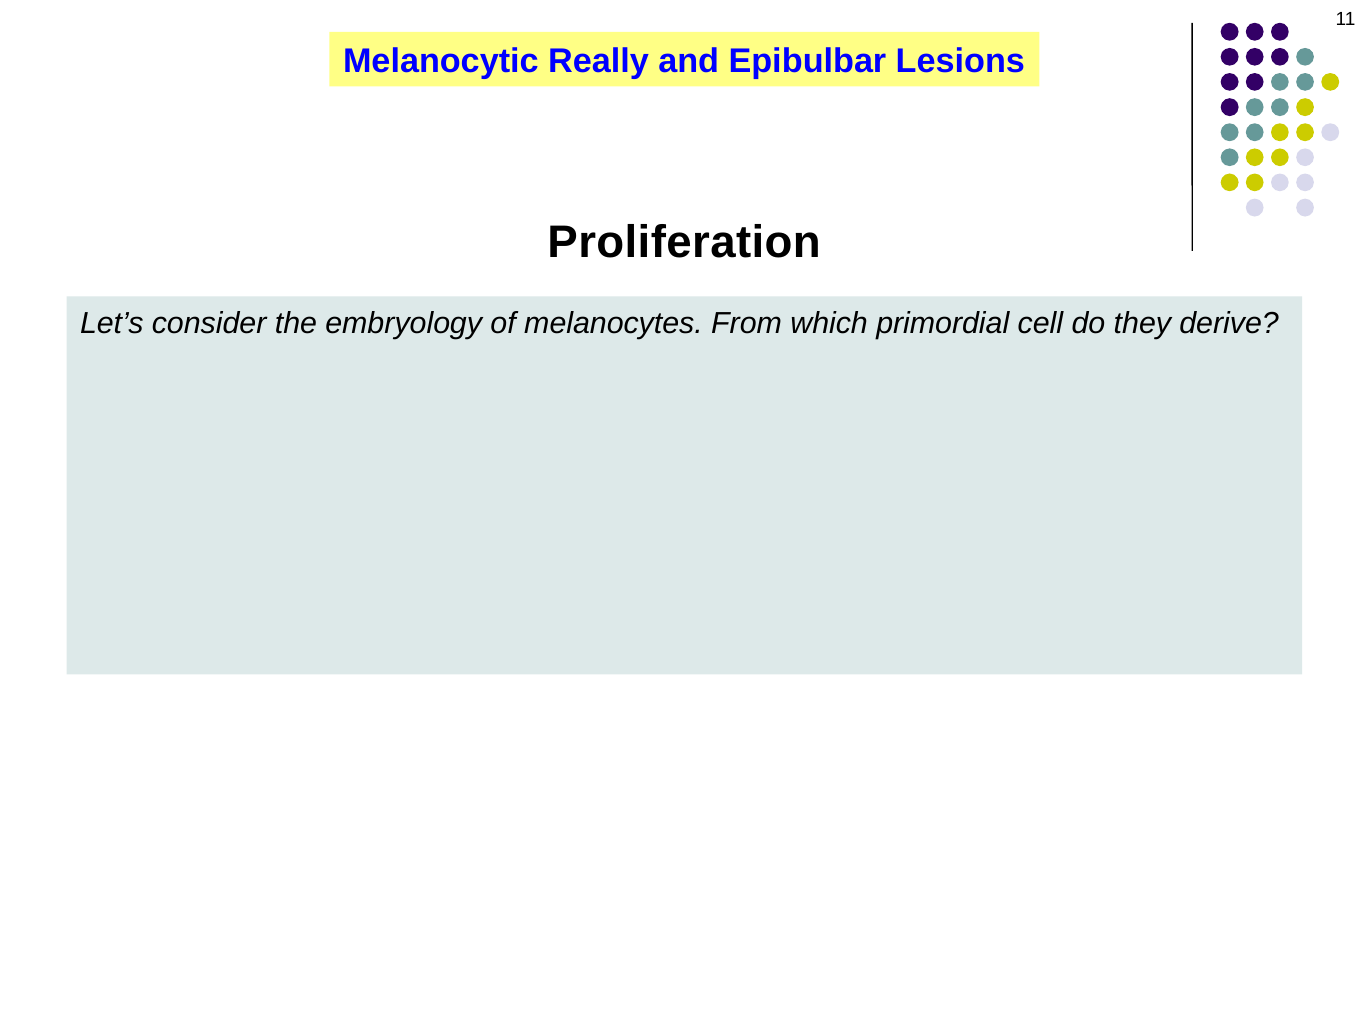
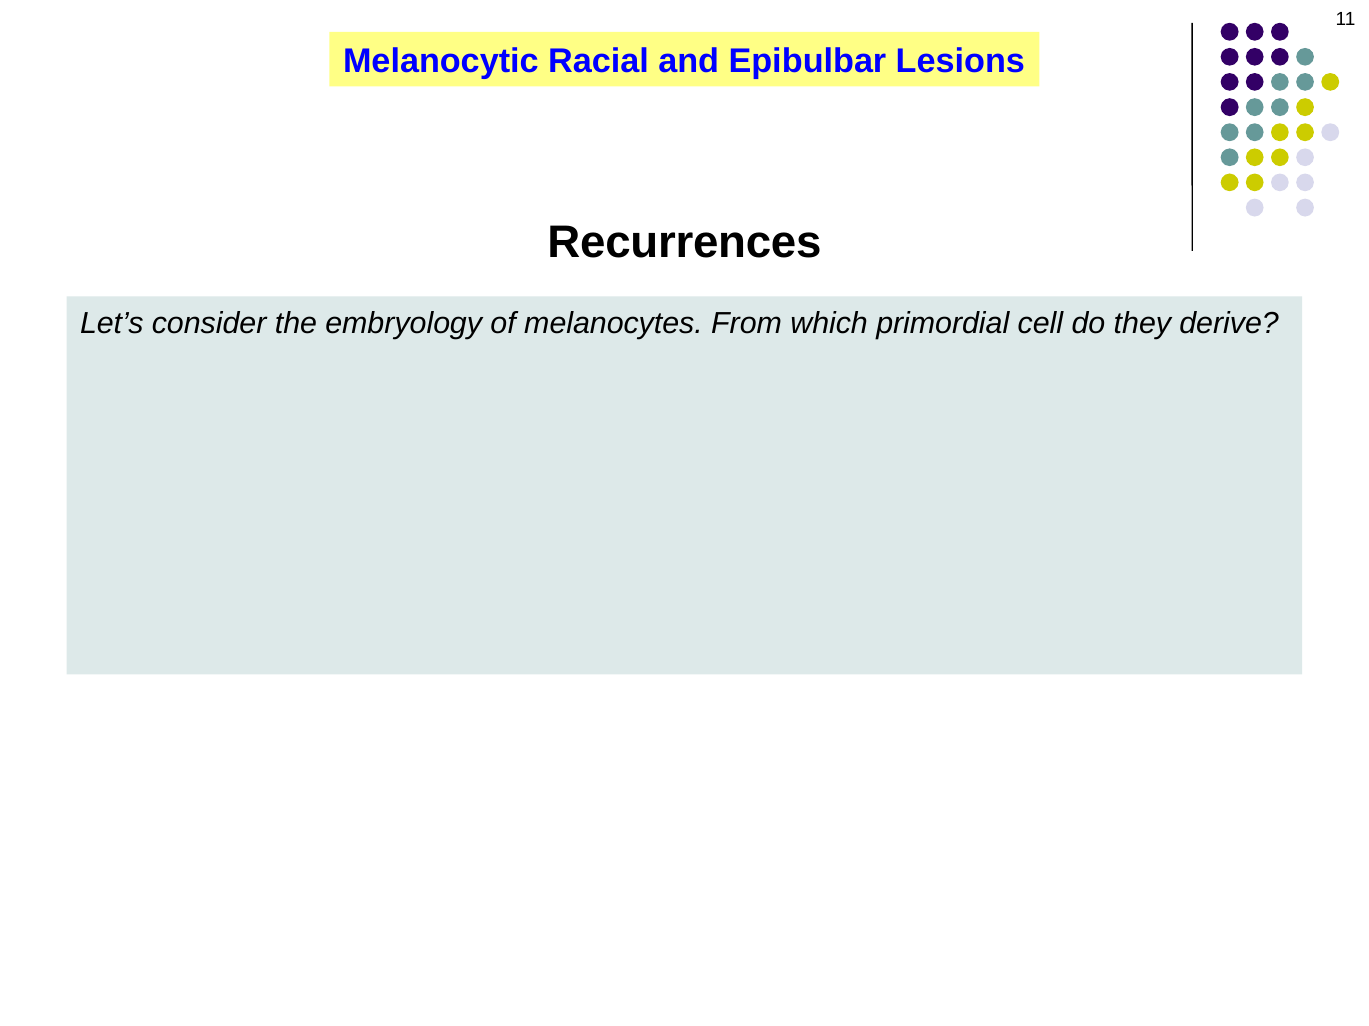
Really: Really -> Racial
Proliferation: Proliferation -> Recurrences
